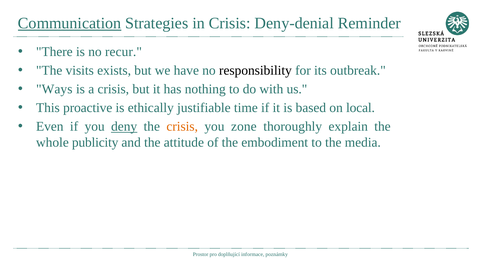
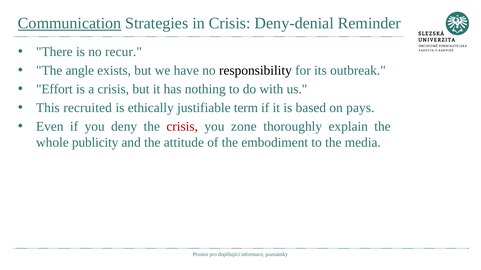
visits: visits -> angle
Ways: Ways -> Effort
proactive: proactive -> recruited
time: time -> term
local: local -> pays
deny underline: present -> none
crisis at (182, 127) colour: orange -> red
